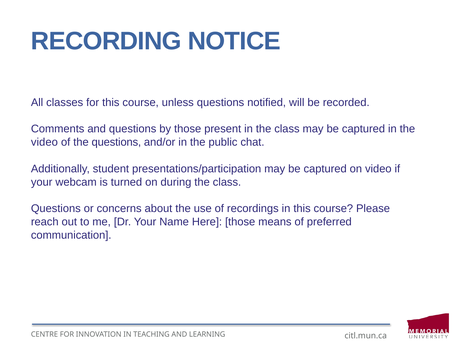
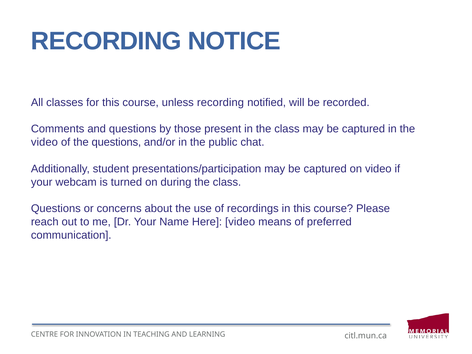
unless questions: questions -> recording
Here those: those -> video
